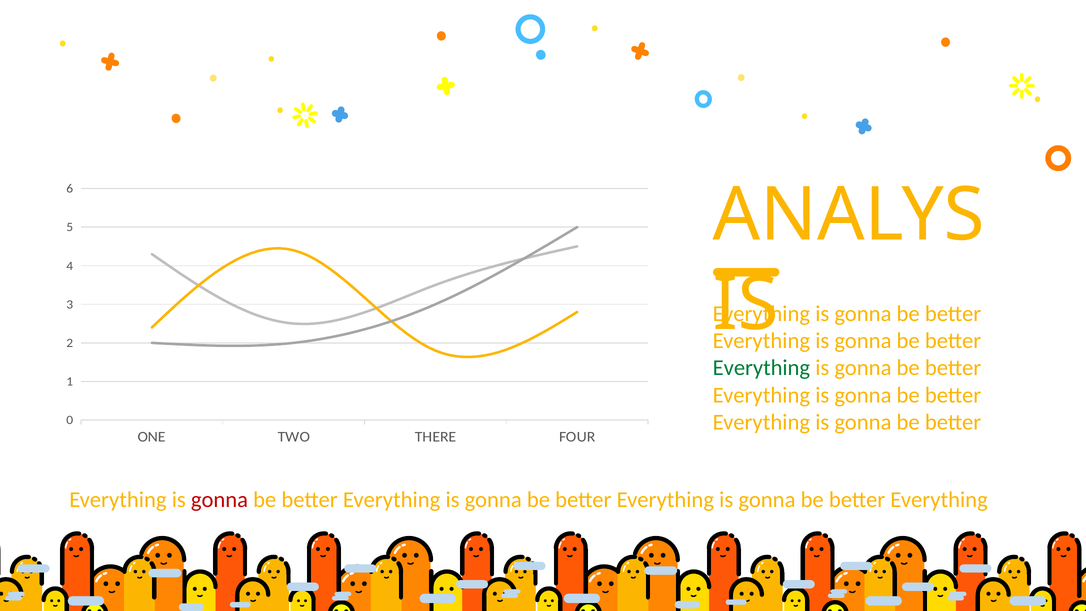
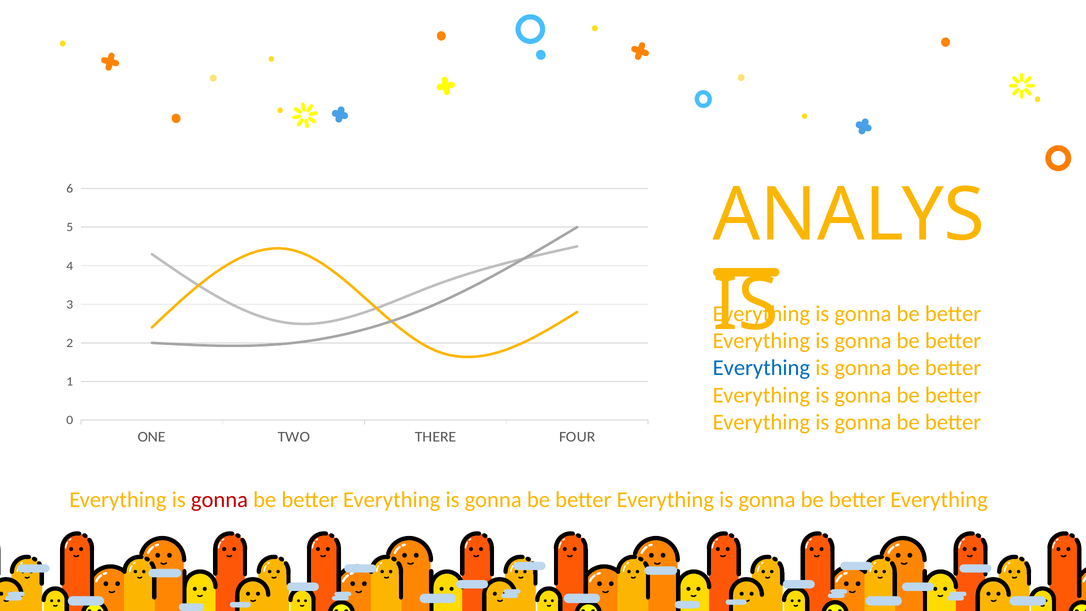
Everything at (761, 368) colour: green -> blue
